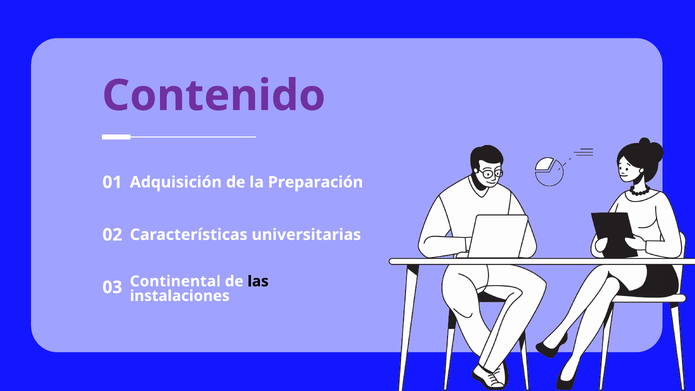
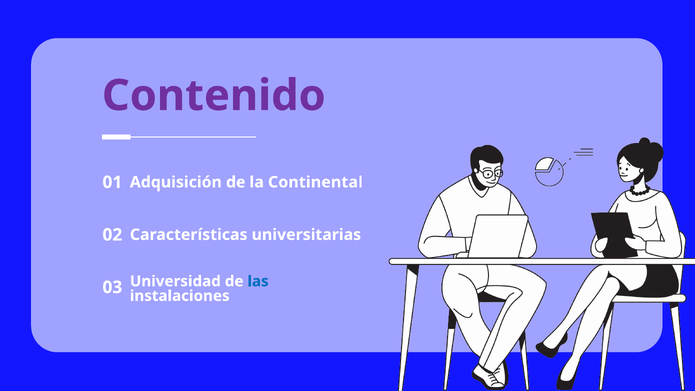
Preparación: Preparación -> Continental
Continental: Continental -> Universidad
las colour: black -> blue
